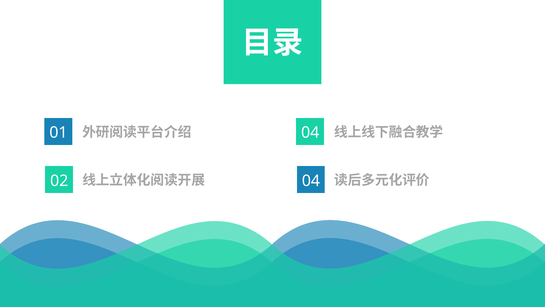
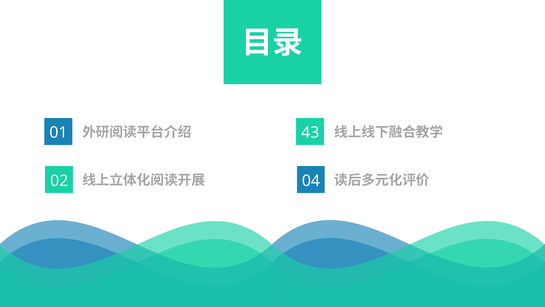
01 04: 04 -> 43
